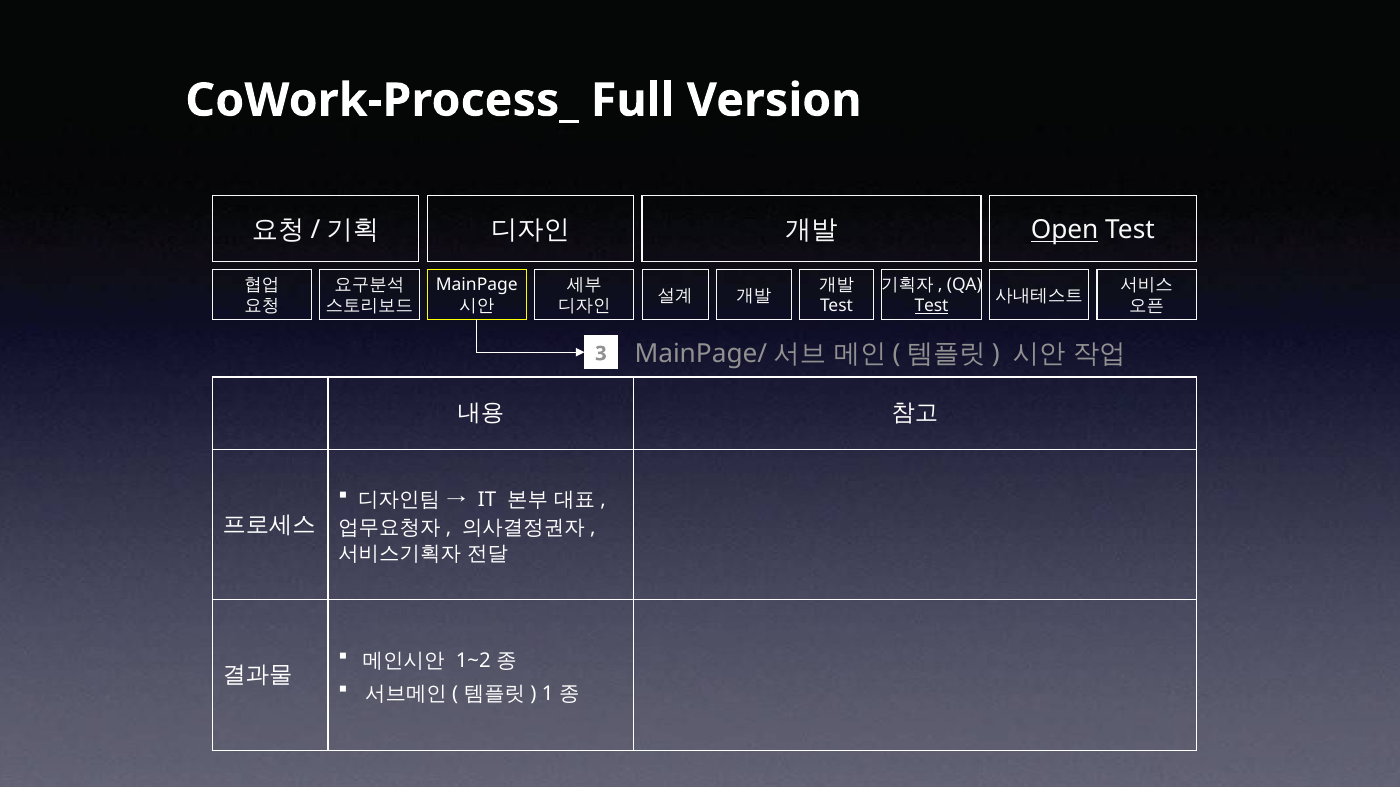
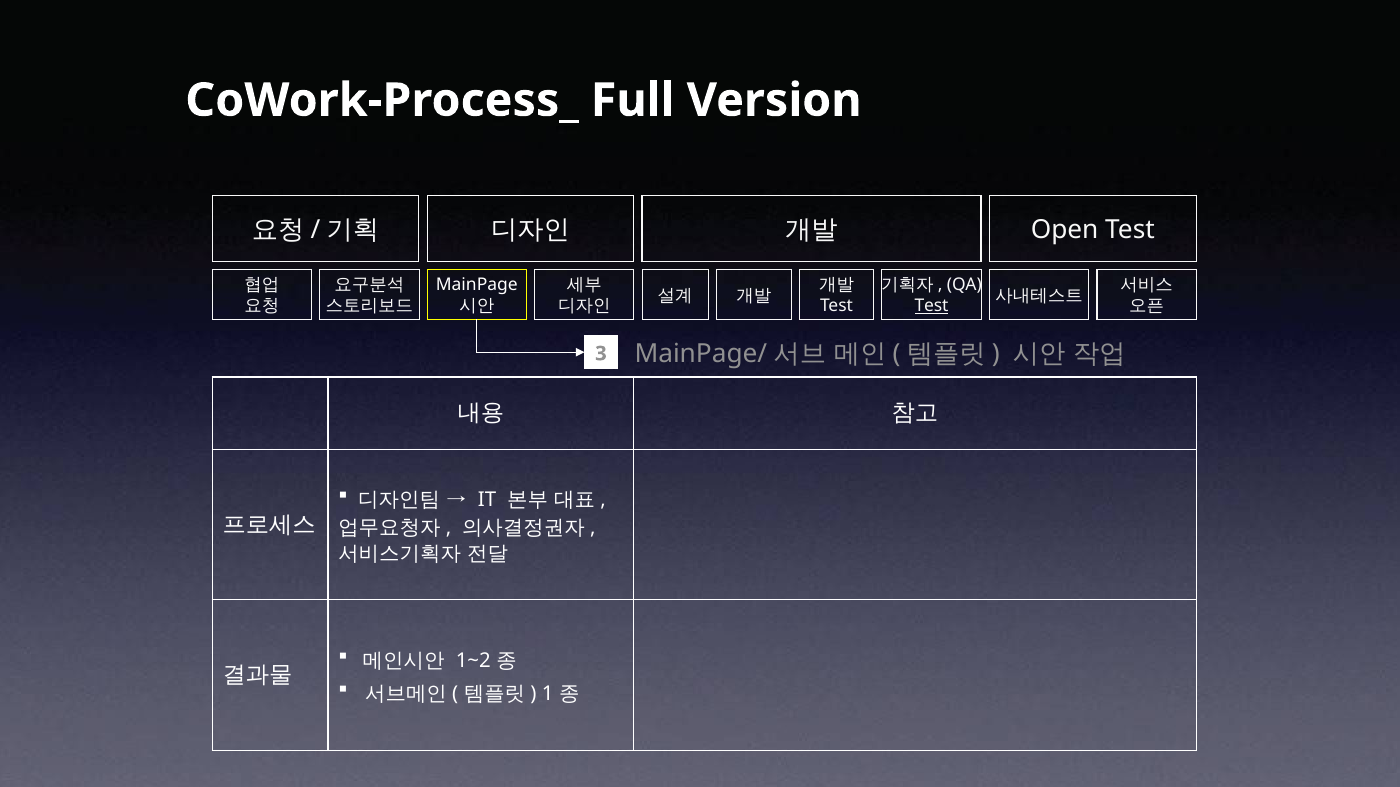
Open underline: present -> none
